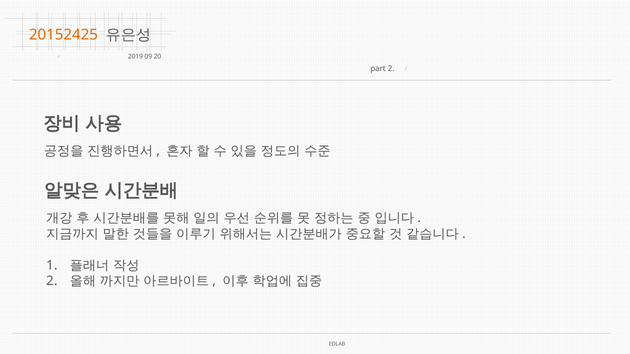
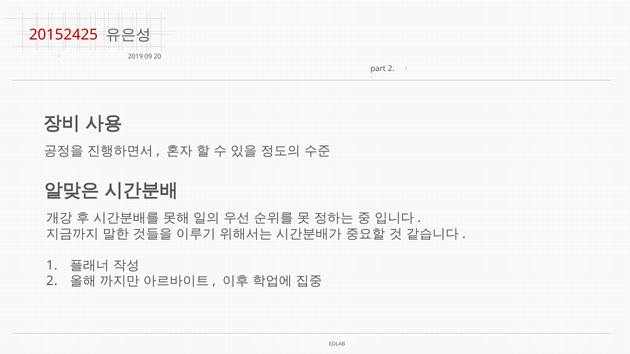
20152425 colour: orange -> red
